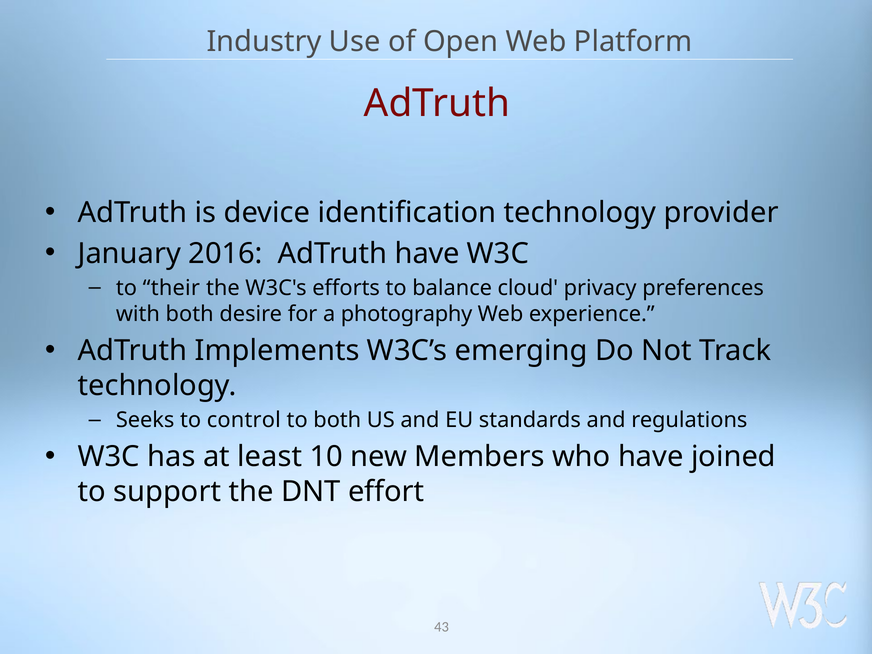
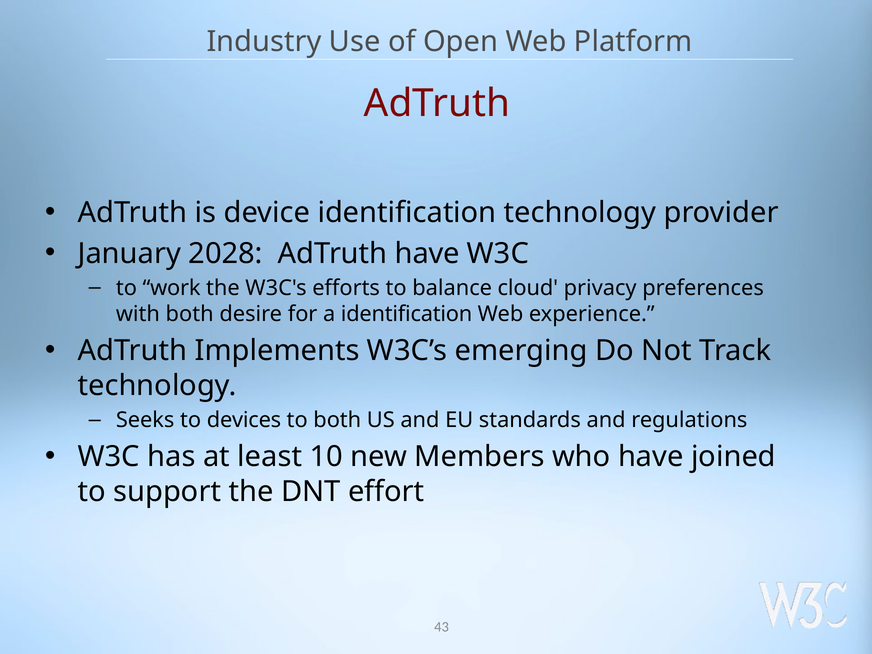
2016: 2016 -> 2028
their: their -> work
a photography: photography -> identification
control: control -> devices
